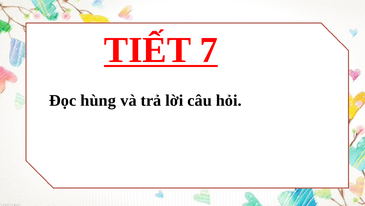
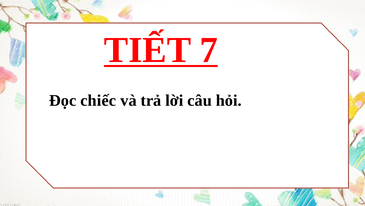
hùng: hùng -> chiếc
